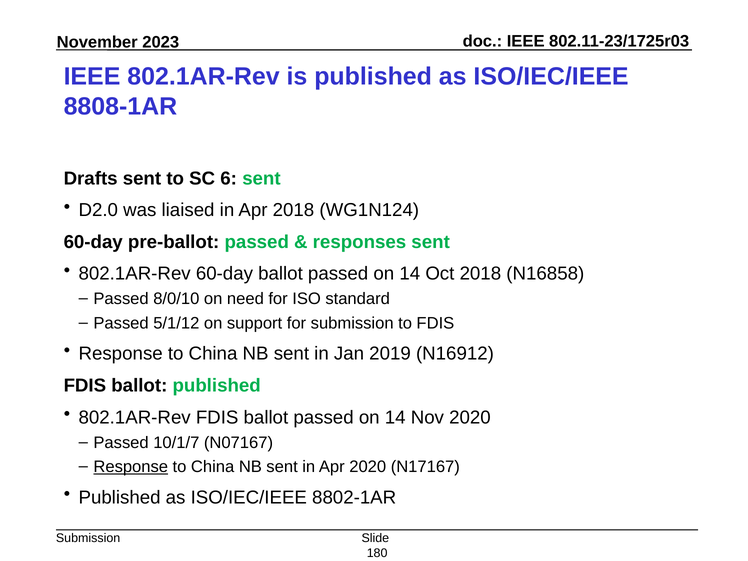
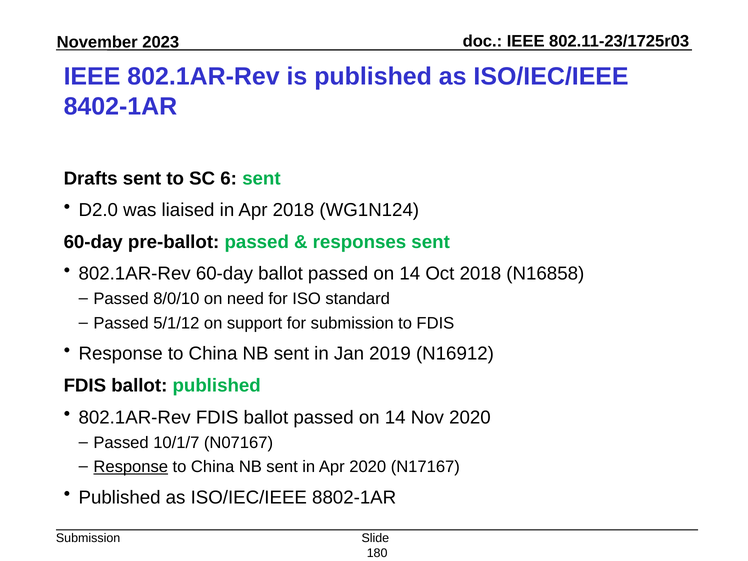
8808-1AR: 8808-1AR -> 8402-1AR
